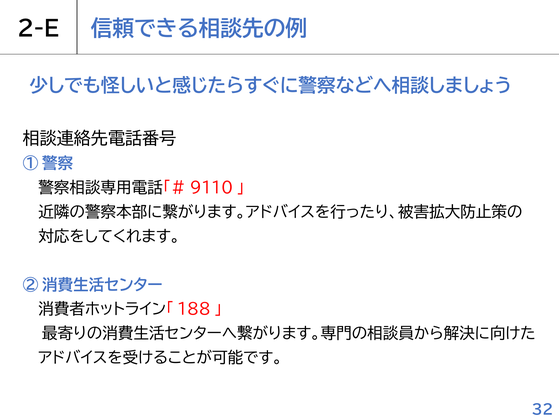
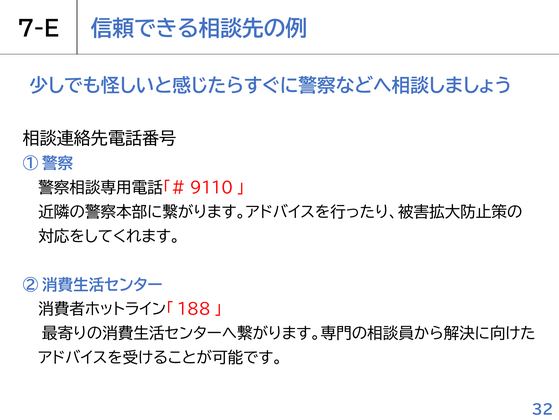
2-E: 2-E -> 7-E
